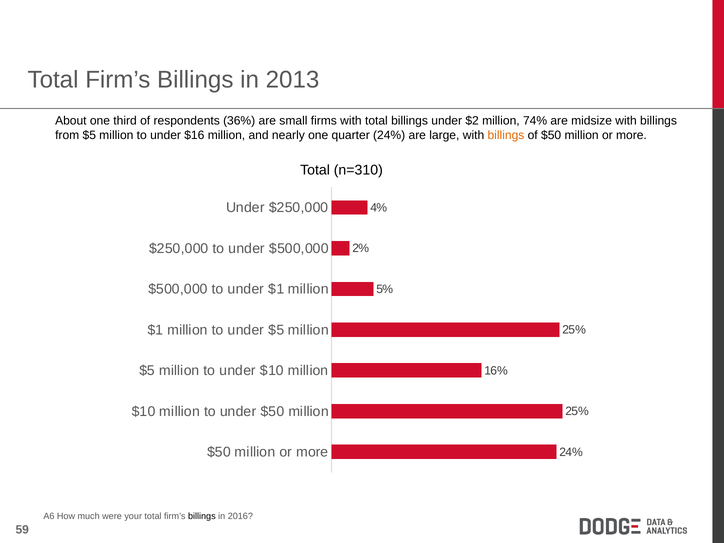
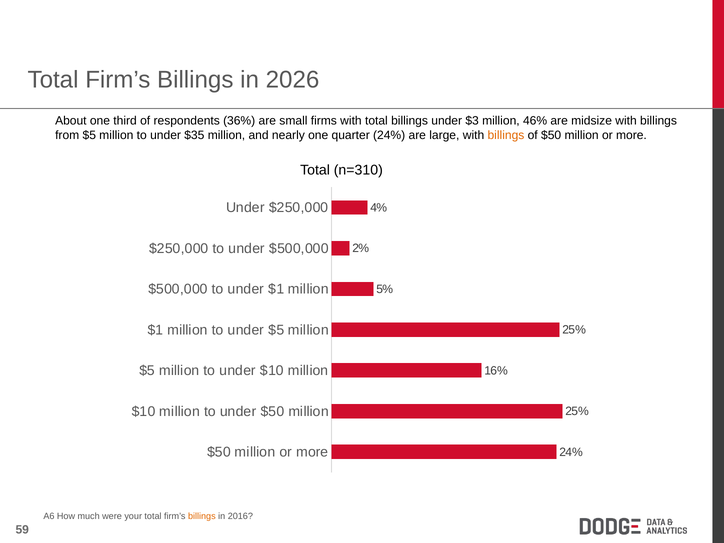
2013: 2013 -> 2026
$2: $2 -> $3
74%: 74% -> 46%
$16: $16 -> $35
billings at (202, 516) colour: black -> orange
